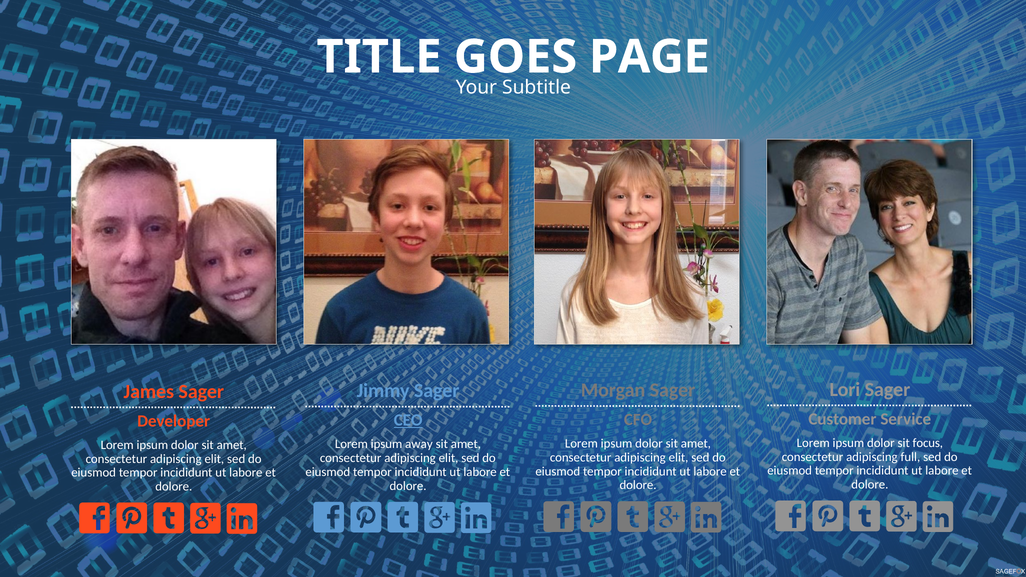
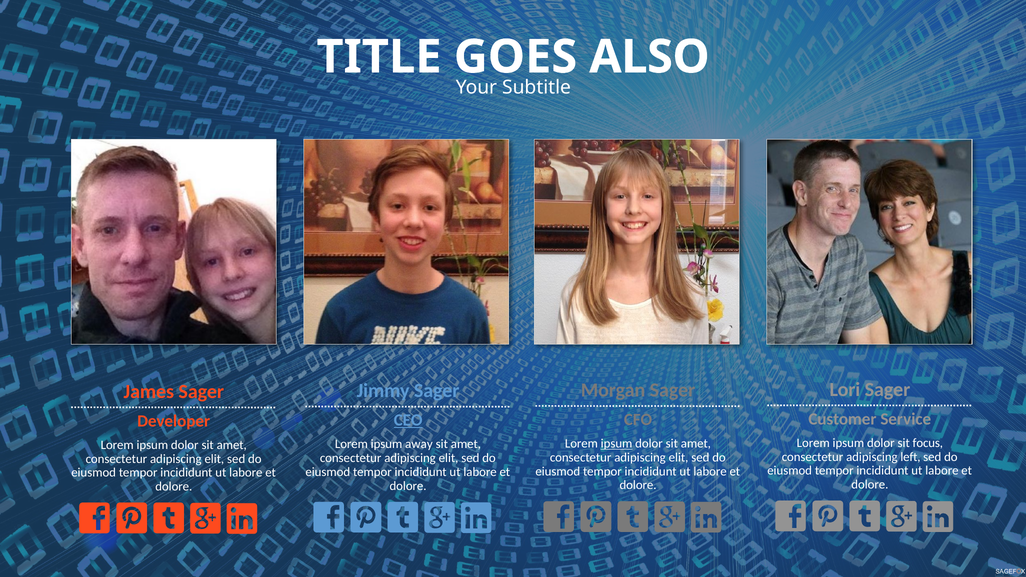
PAGE: PAGE -> ALSO
ipsum at (617, 444) underline: none -> present
full: full -> left
